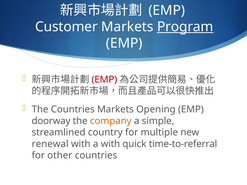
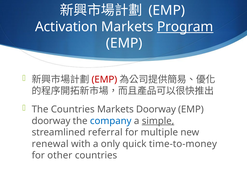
Customer: Customer -> Activation
Markets Opening: Opening -> Doorway
company colour: orange -> blue
simple underline: none -> present
country: country -> referral
a with: with -> only
time-to-referral: time-to-referral -> time-to-money
